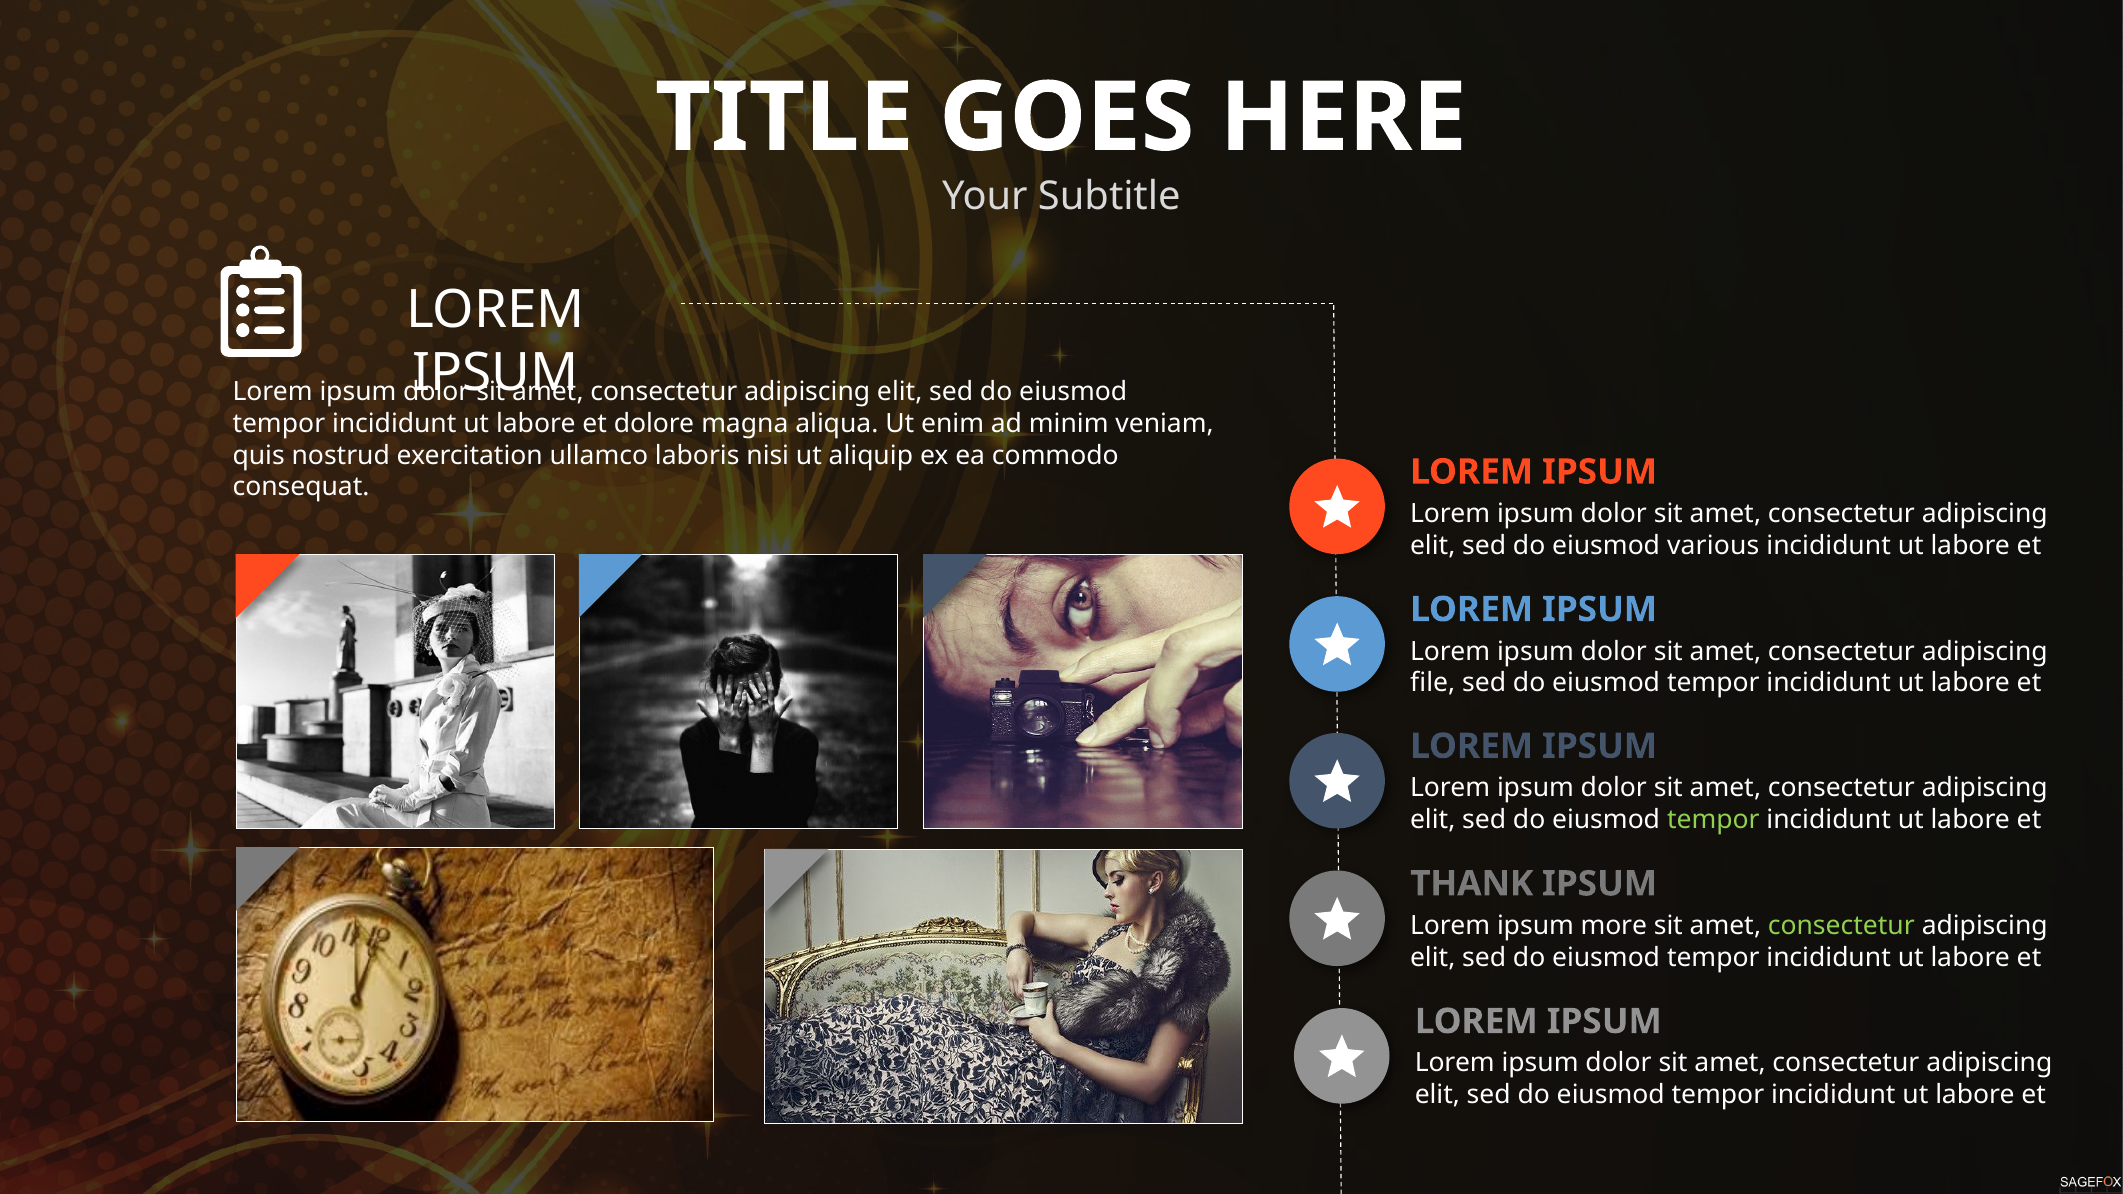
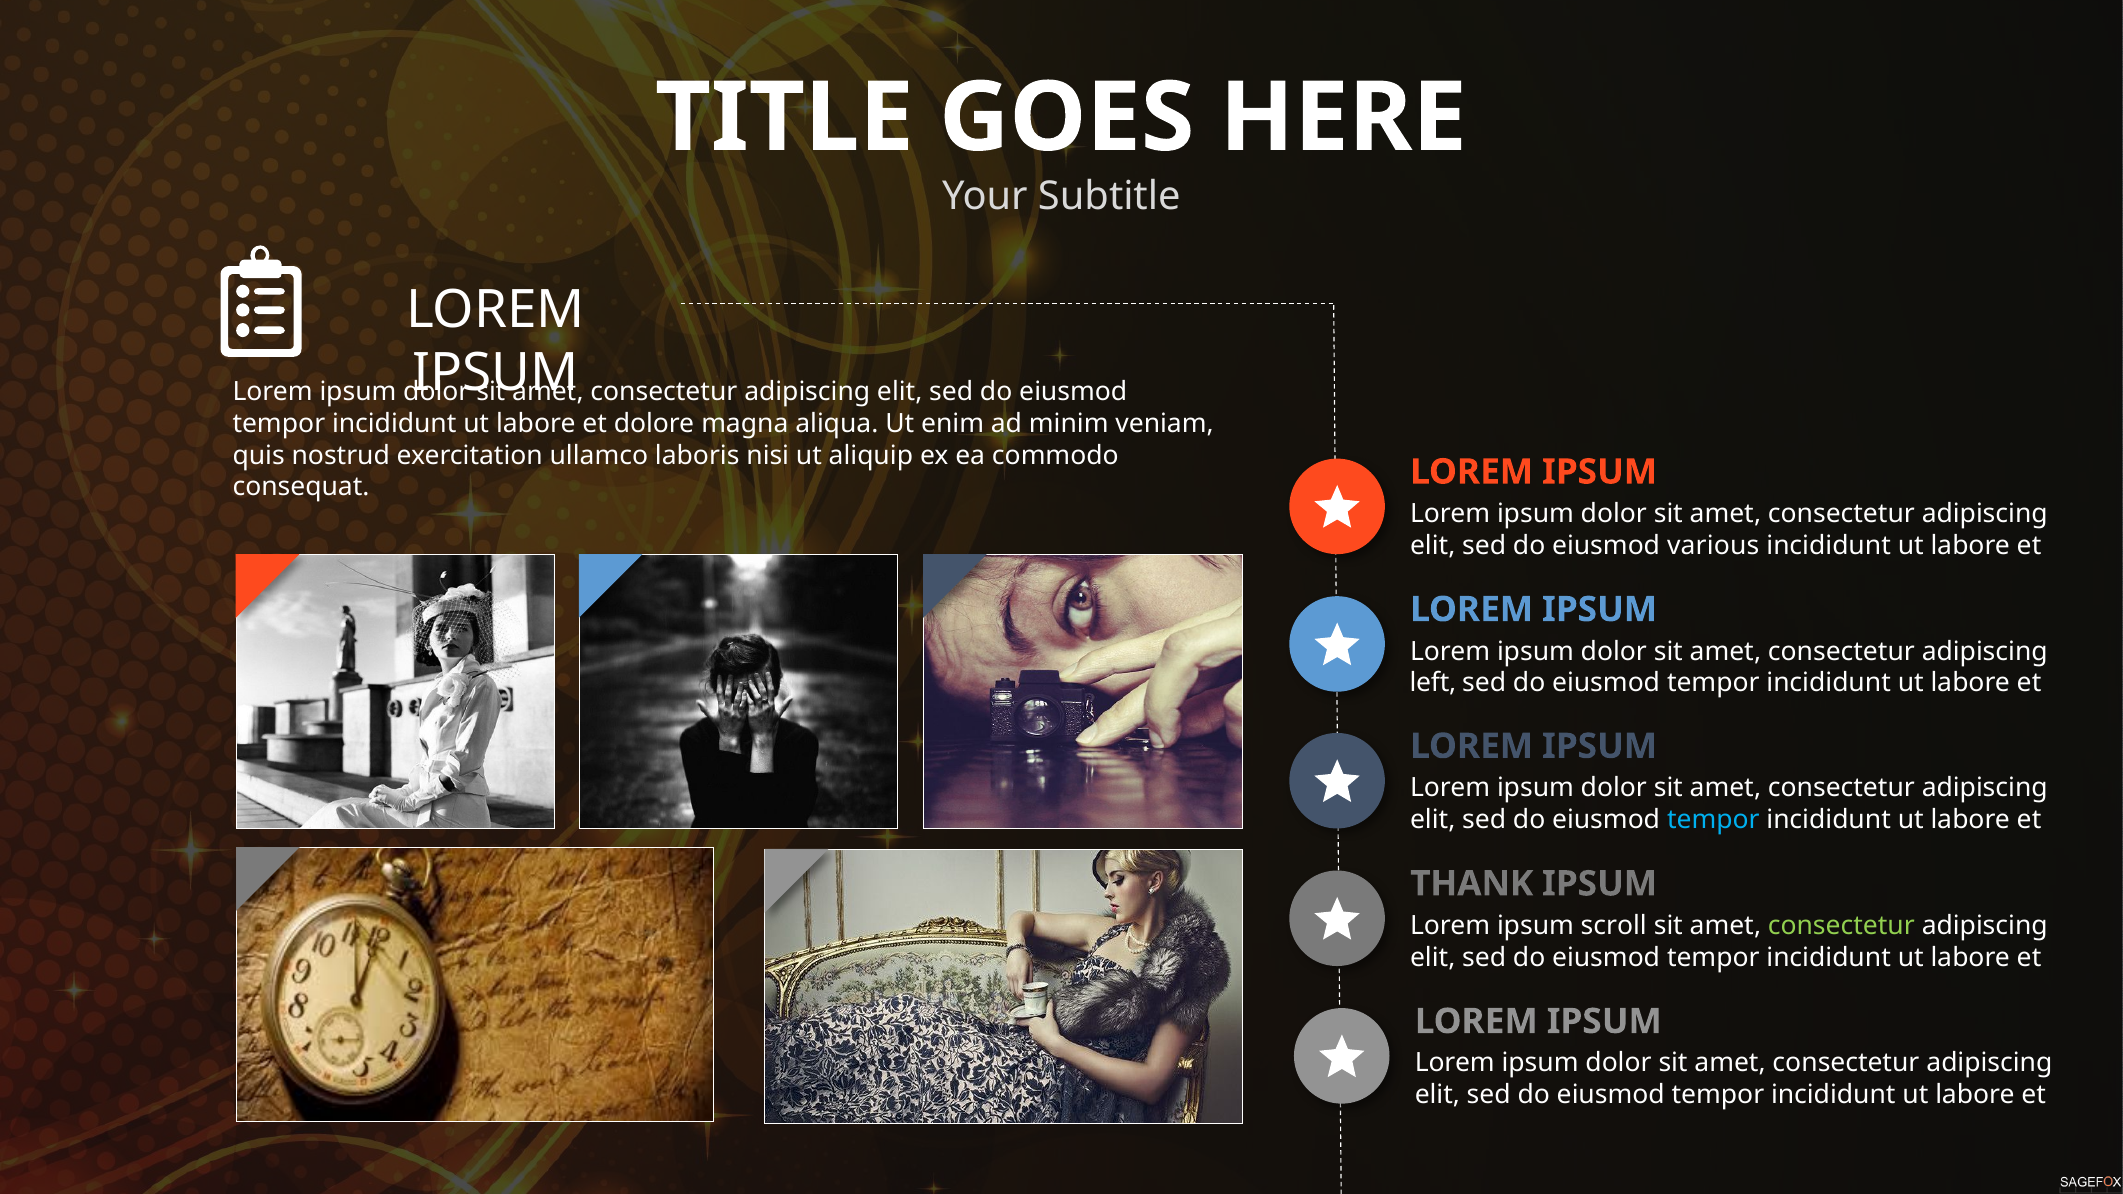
file: file -> left
tempor at (1713, 820) colour: light green -> light blue
more: more -> scroll
